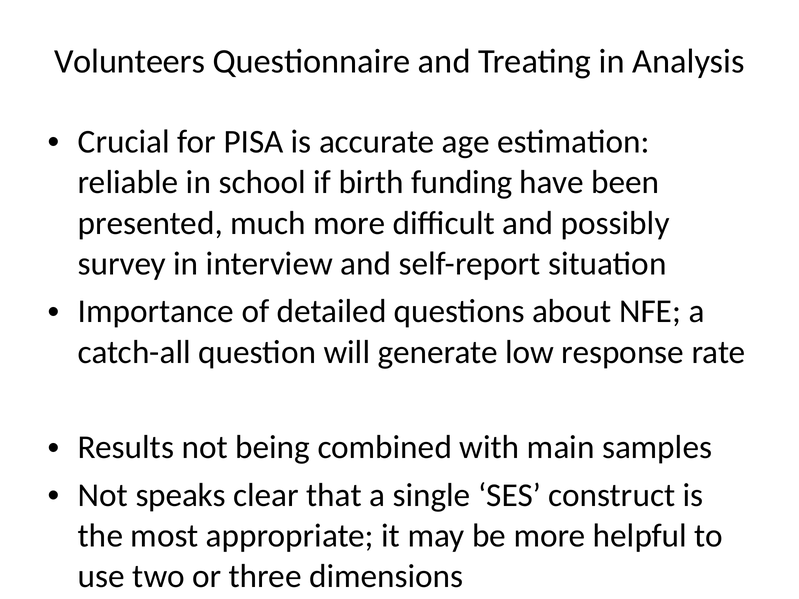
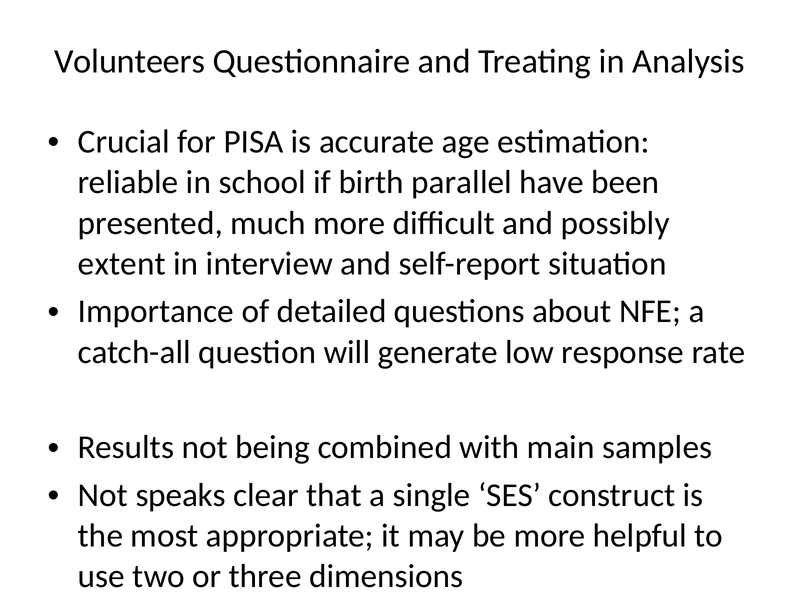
funding: funding -> parallel
survey: survey -> extent
